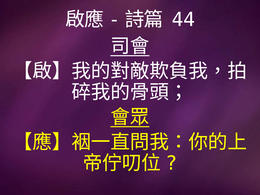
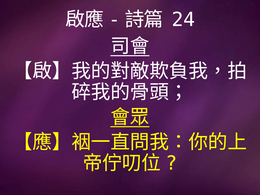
44: 44 -> 24
